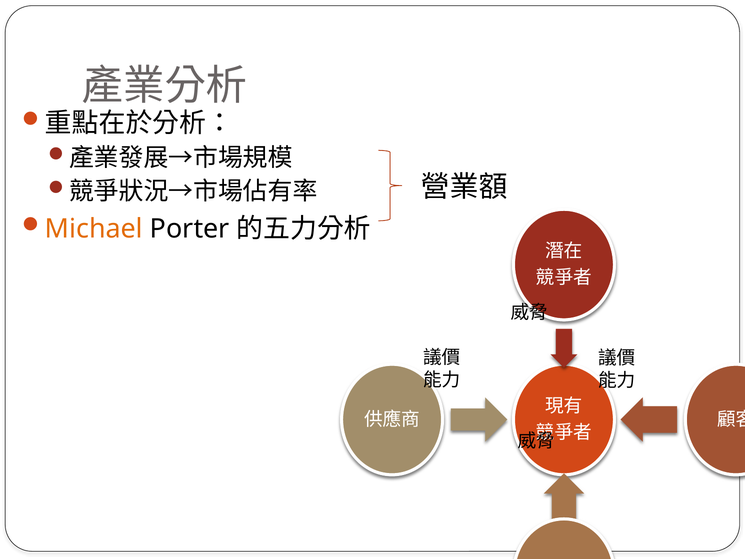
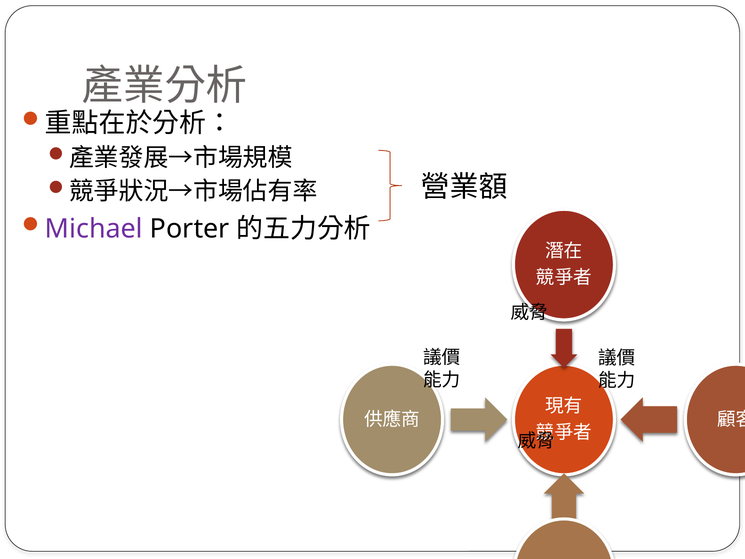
Michael colour: orange -> purple
